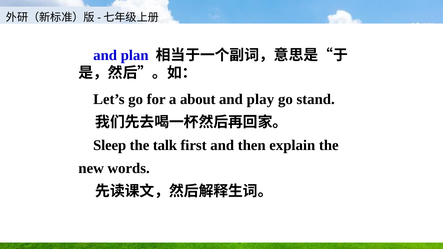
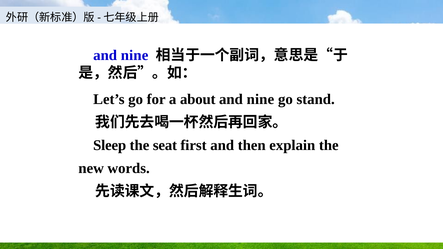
plan at (135, 55): plan -> nine
play at (260, 99): play -> nine
talk: talk -> seat
